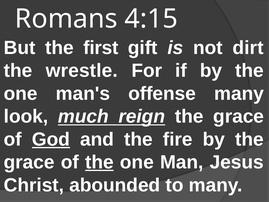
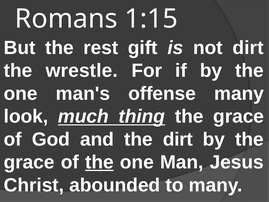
4:15: 4:15 -> 1:15
first: first -> rest
reign: reign -> thing
God underline: present -> none
the fire: fire -> dirt
